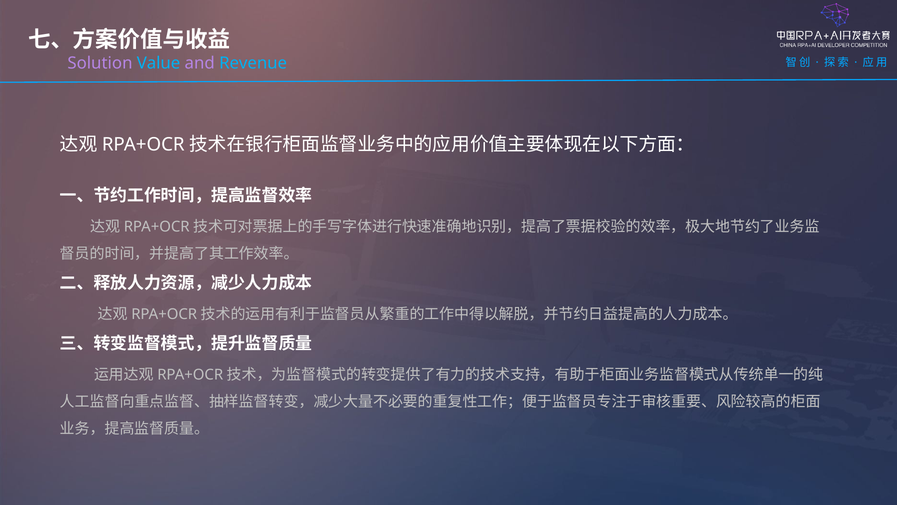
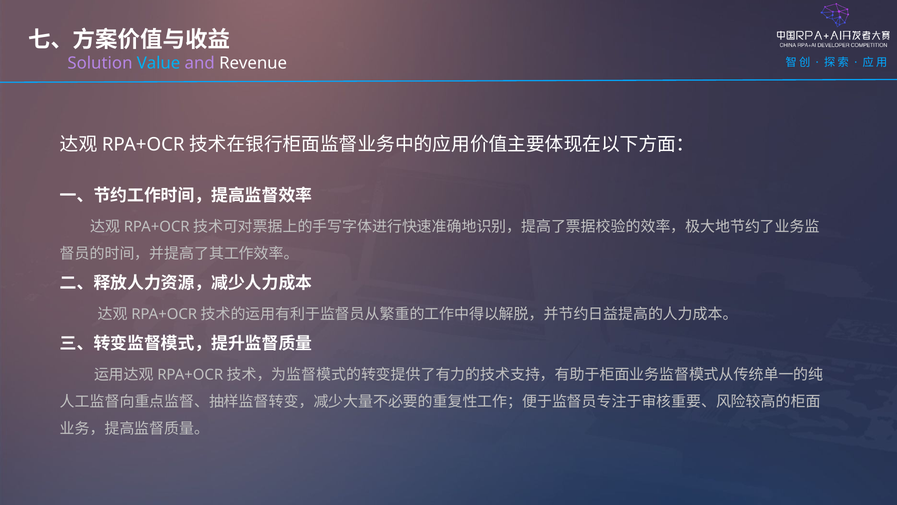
Revenue colour: light blue -> white
